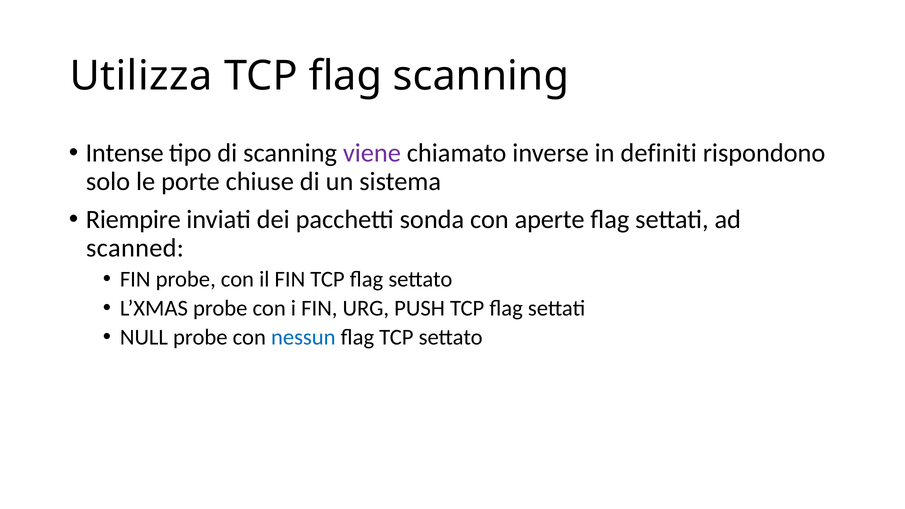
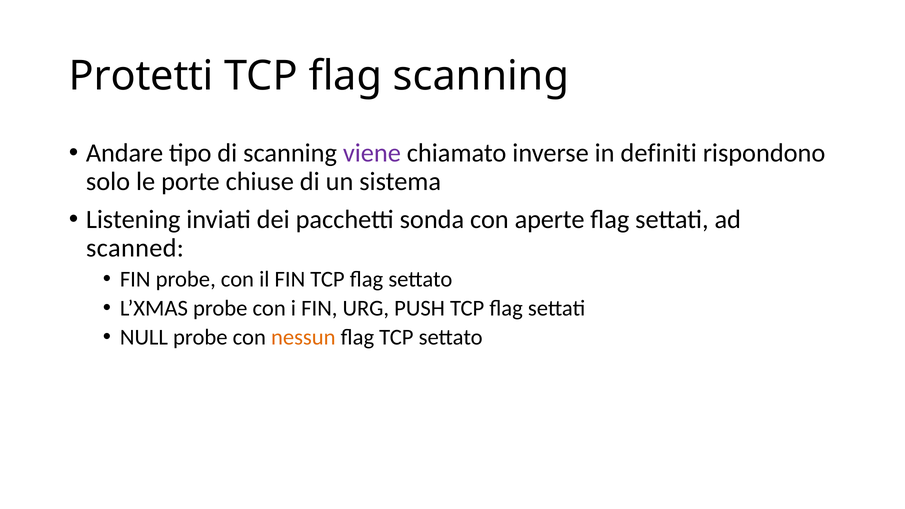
Utilizza: Utilizza -> Protetti
Intense: Intense -> Andare
Riempire: Riempire -> Listening
nessun colour: blue -> orange
